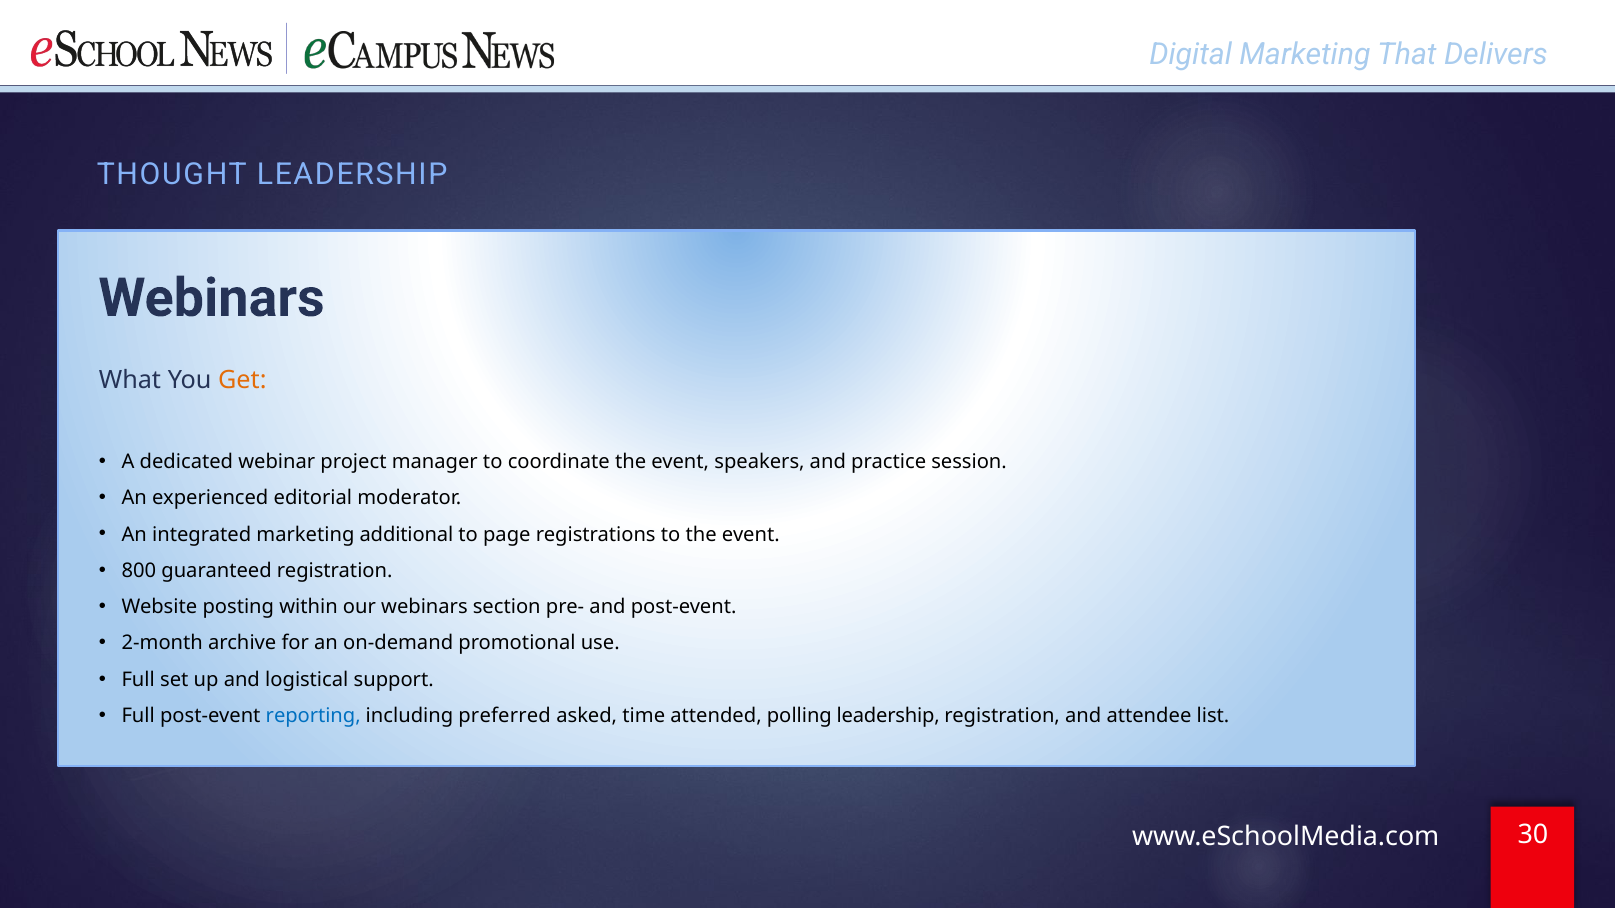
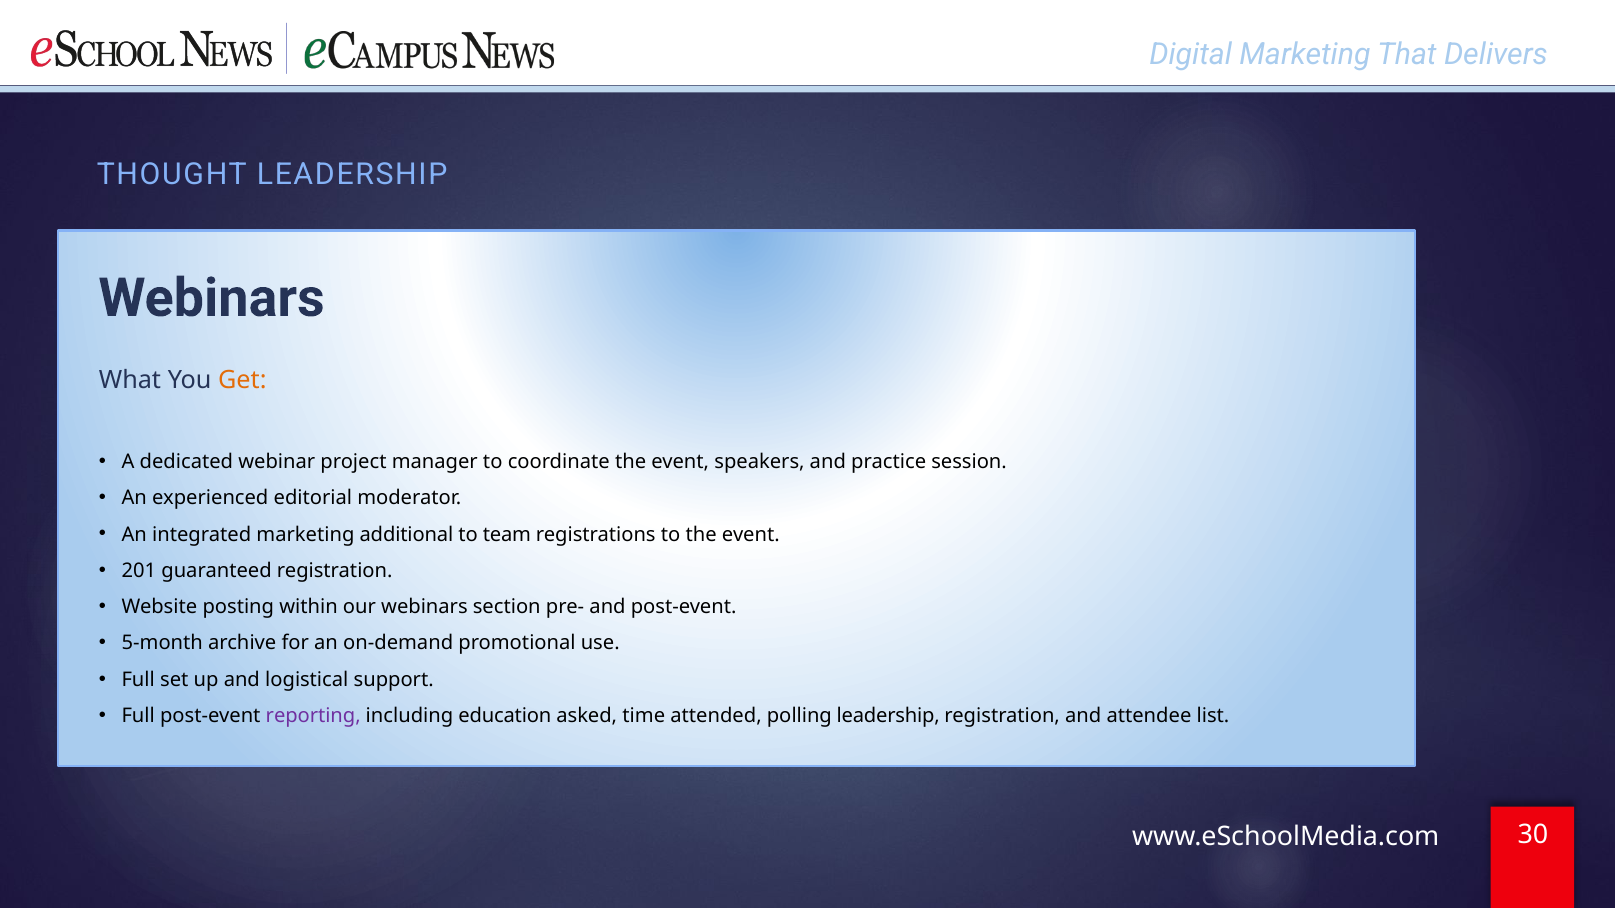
page: page -> team
800: 800 -> 201
2-month: 2-month -> 5-month
reporting colour: blue -> purple
preferred: preferred -> education
